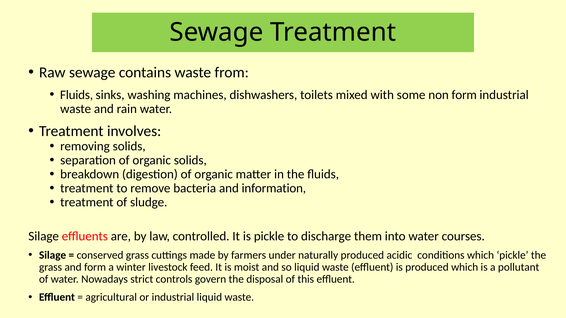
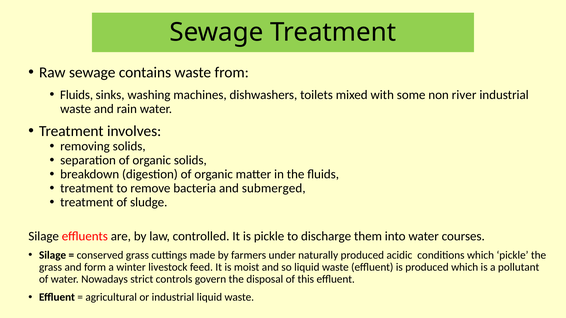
non form: form -> river
information: information -> submerged
